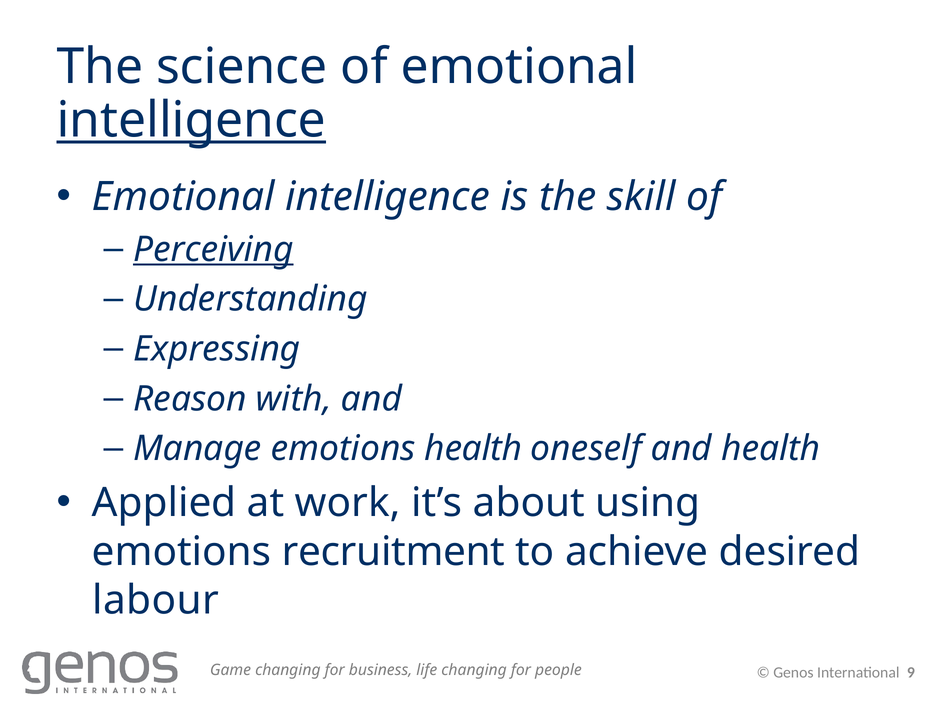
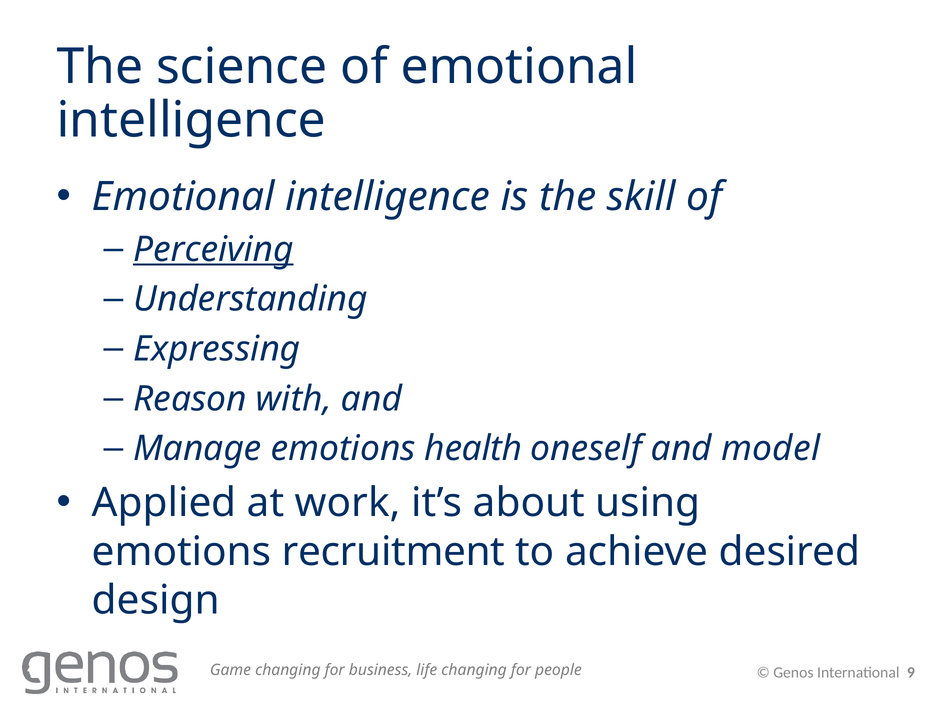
intelligence at (191, 121) underline: present -> none
and health: health -> model
labour: labour -> design
